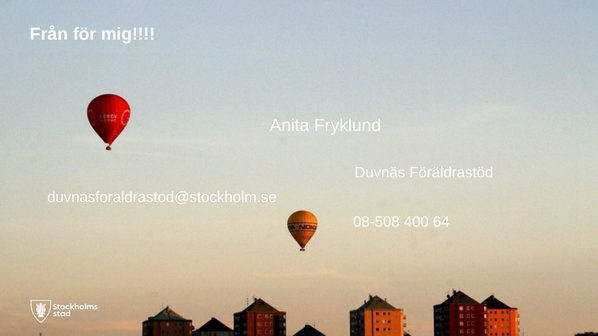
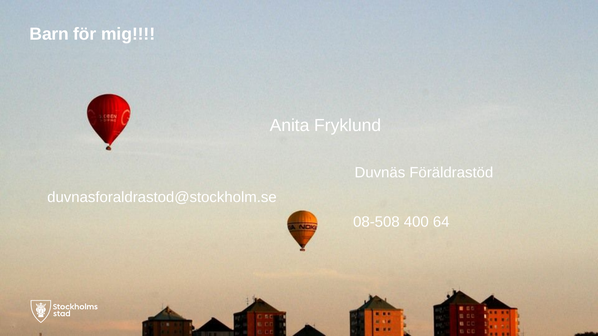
Från: Från -> Barn
